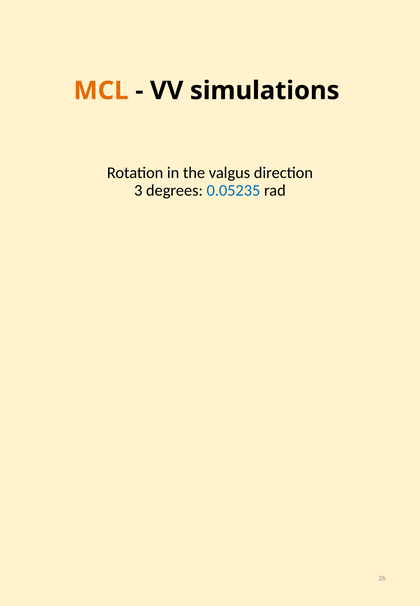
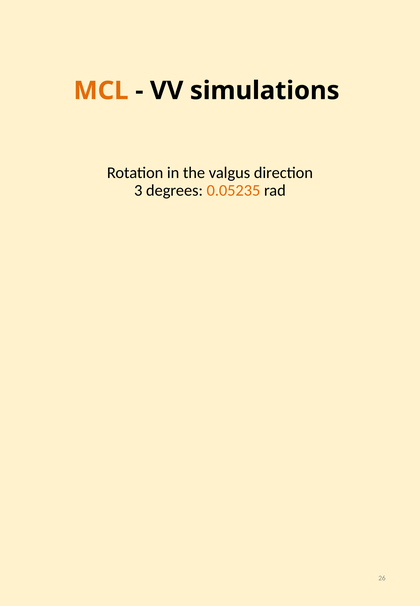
0.05235 colour: blue -> orange
